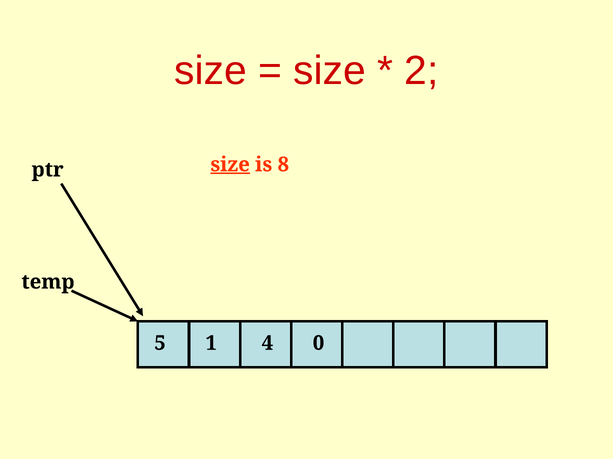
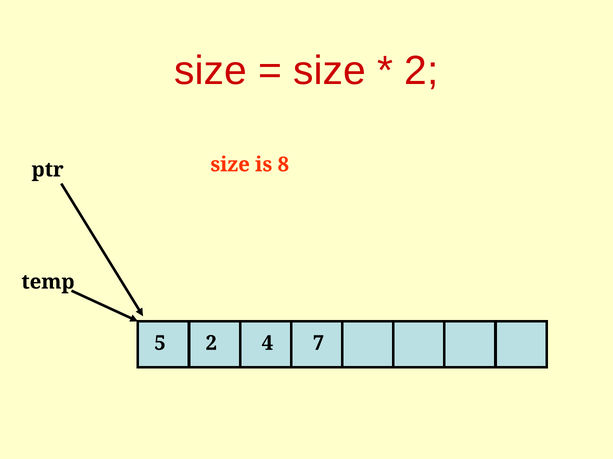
size at (230, 165) underline: present -> none
5 1: 1 -> 2
0: 0 -> 7
